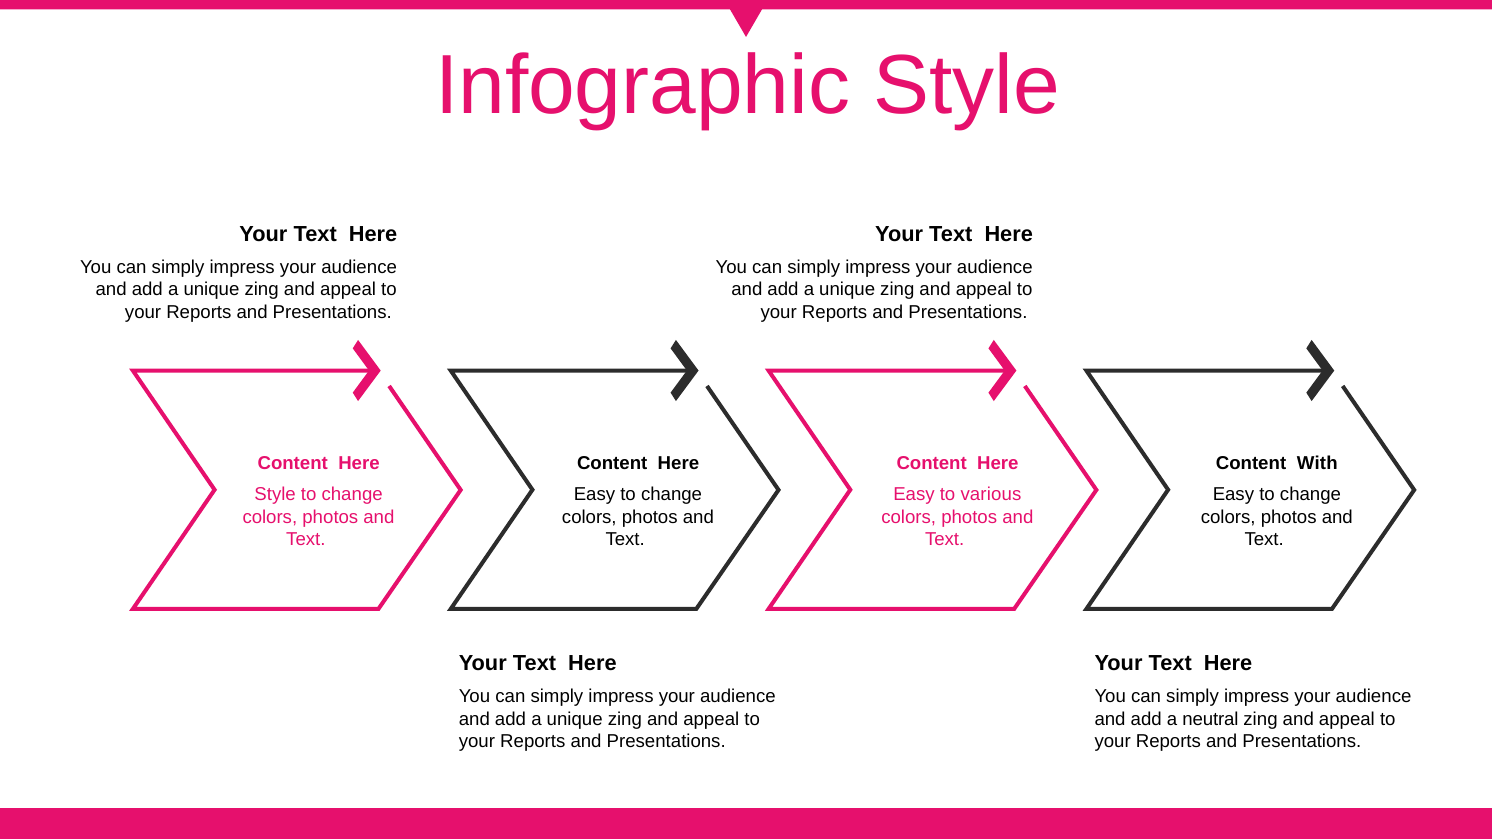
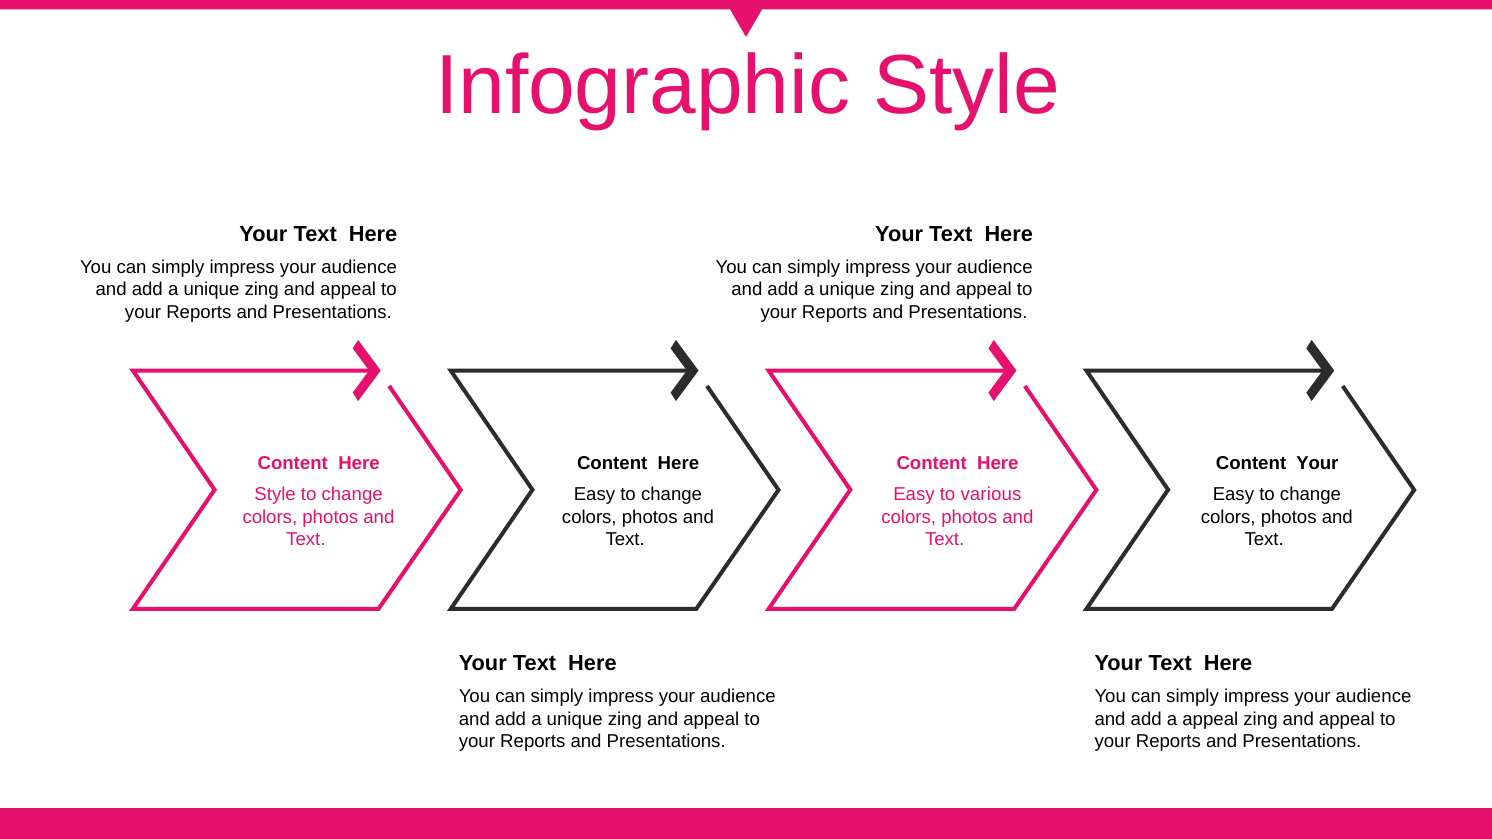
Content With: With -> Your
a neutral: neutral -> appeal
